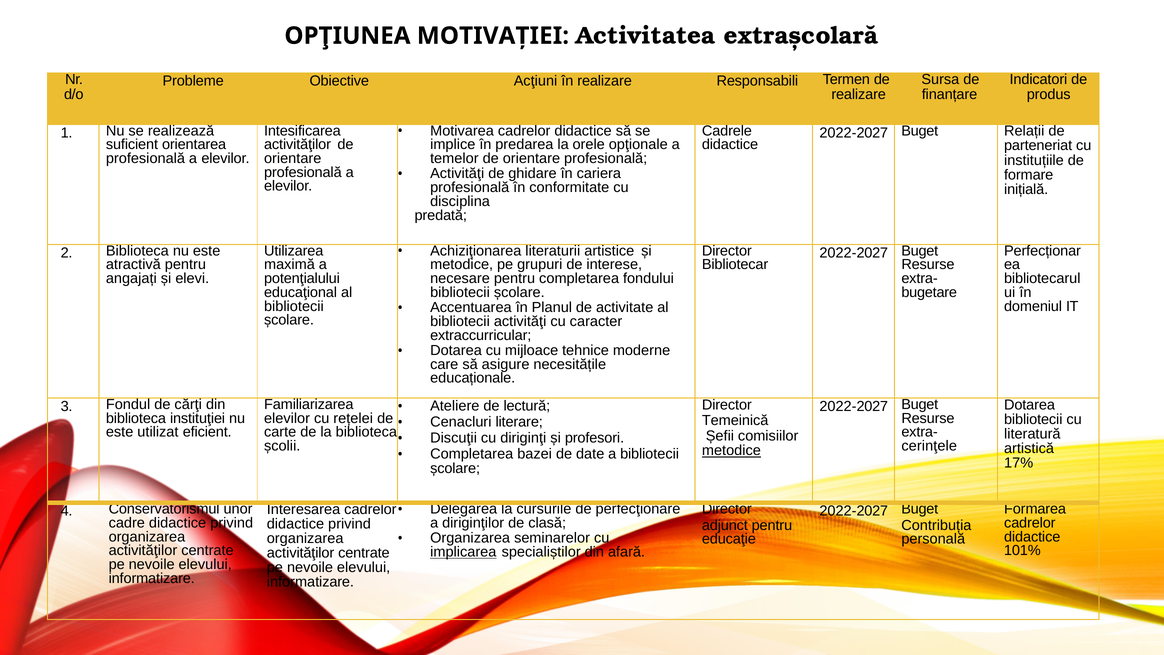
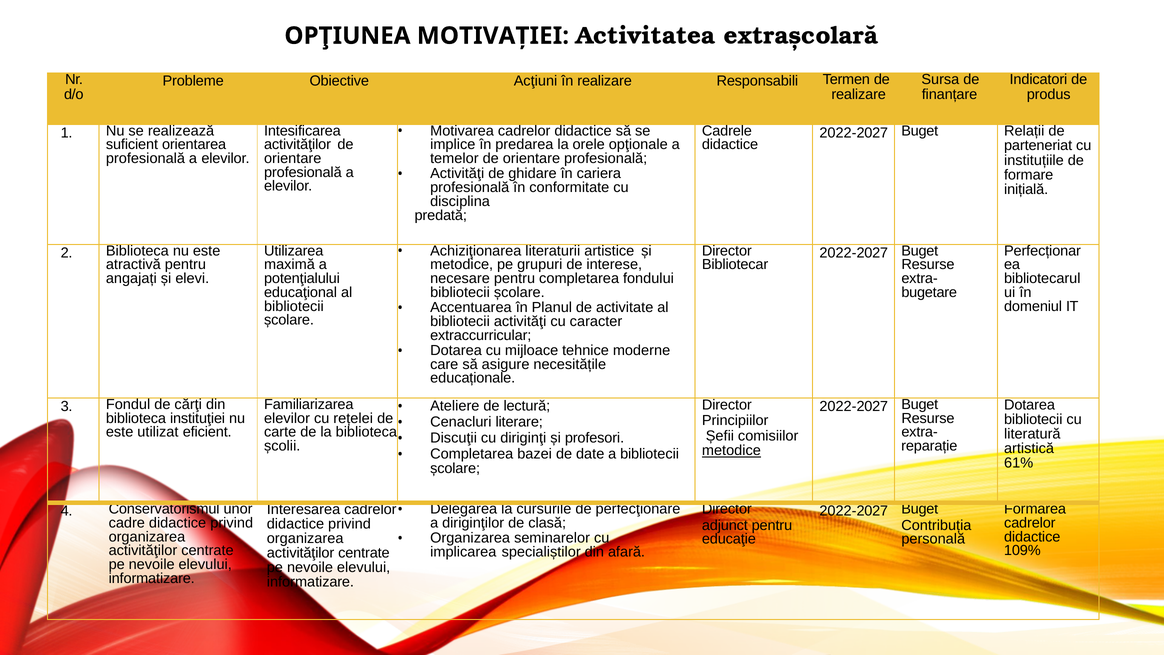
Temeinică: Temeinică -> Principiilor
cerinţele: cerinţele -> reparație
17%: 17% -> 61%
101%: 101% -> 109%
implicarea underline: present -> none
